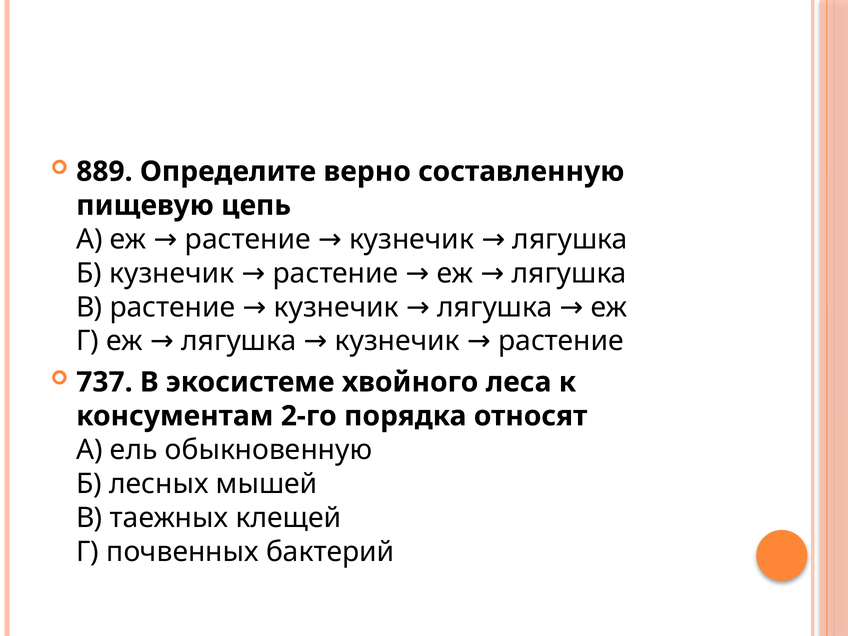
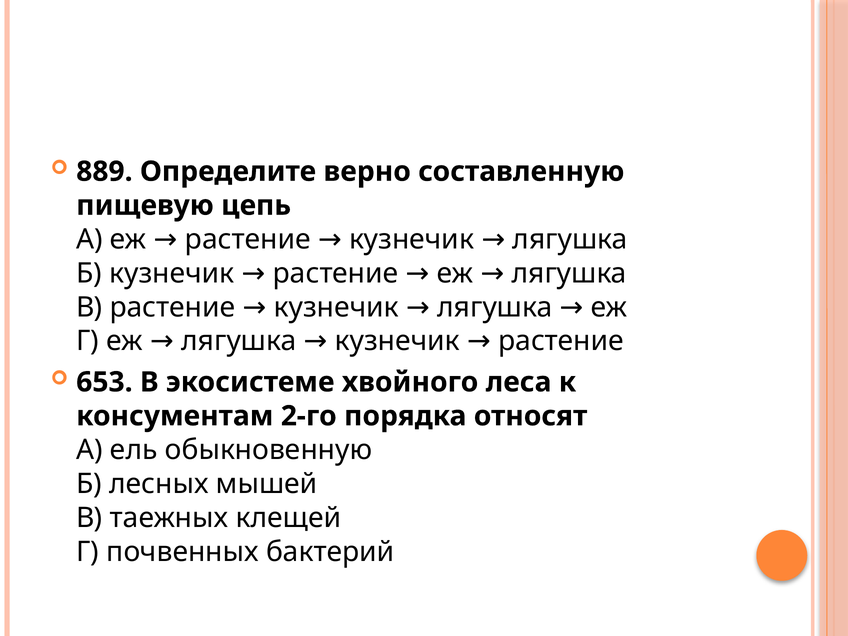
737: 737 -> 653
